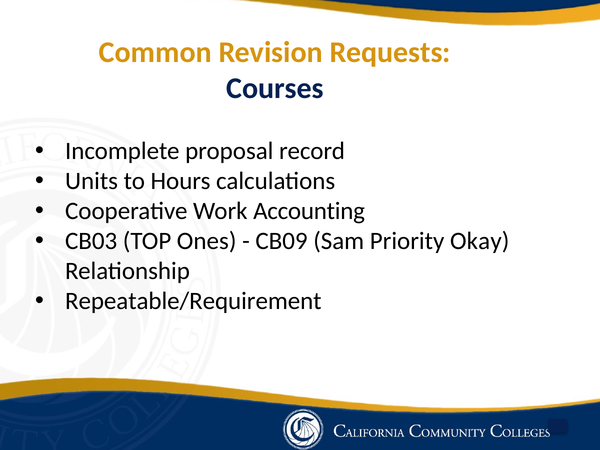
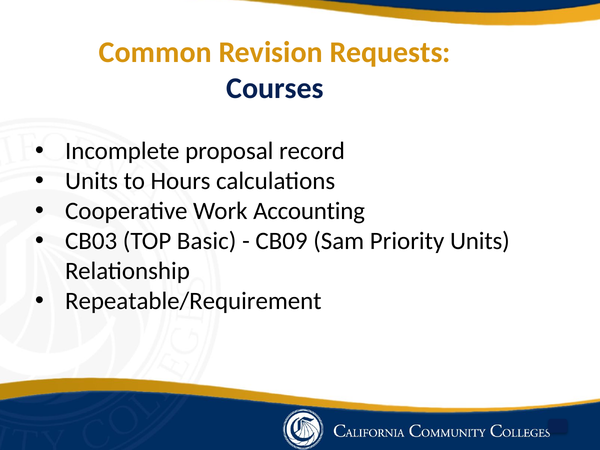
Ones: Ones -> Basic
Priority Okay: Okay -> Units
